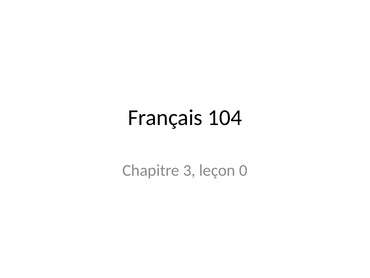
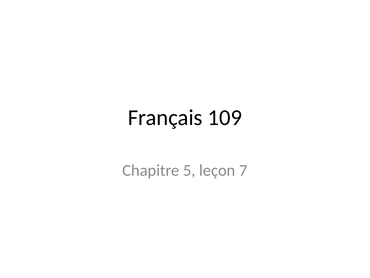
104: 104 -> 109
3: 3 -> 5
0: 0 -> 7
